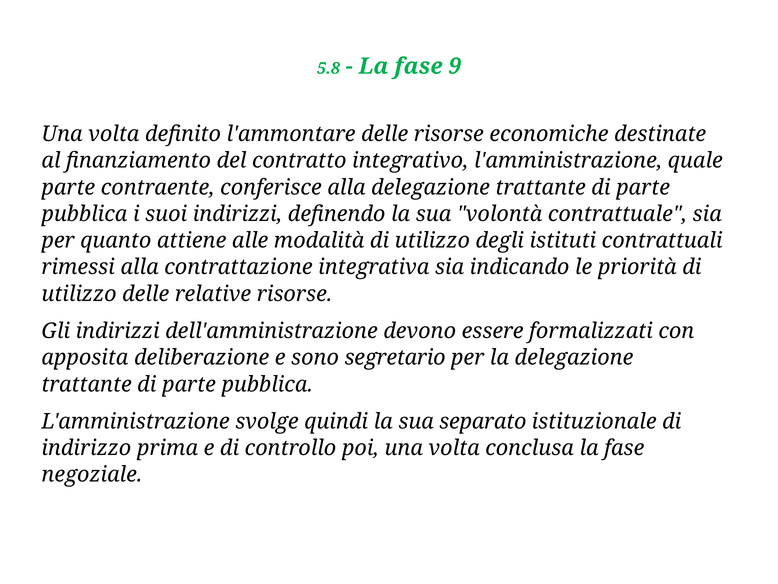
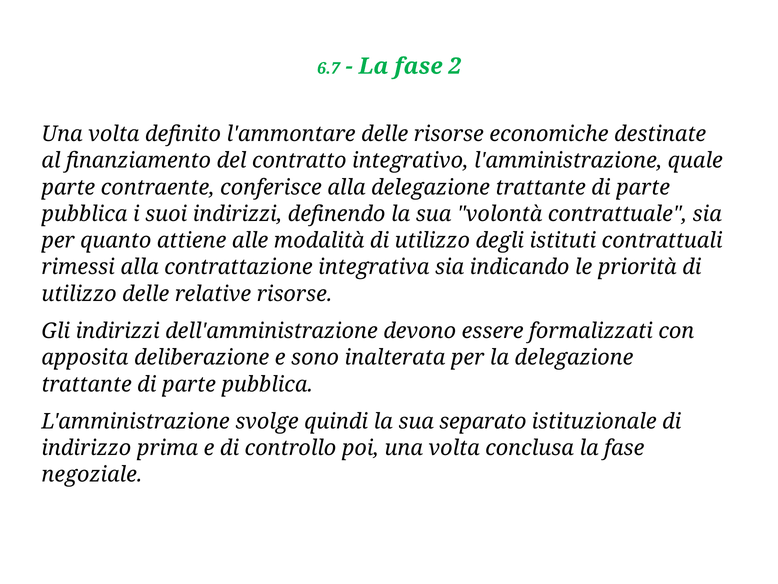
5.8: 5.8 -> 6.7
9: 9 -> 2
segretario: segretario -> inalterata
